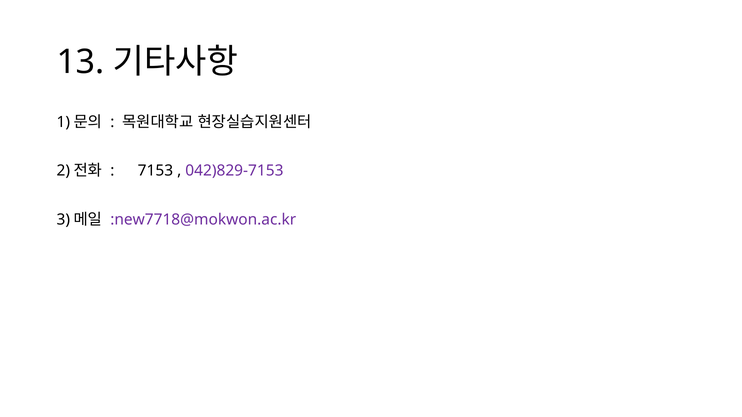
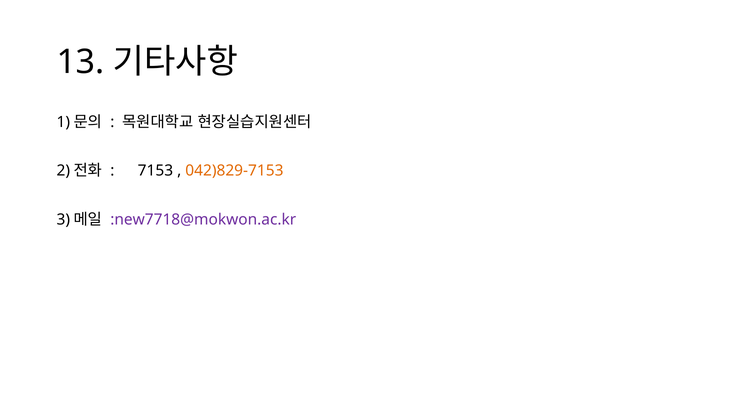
042)829-7153 colour: purple -> orange
